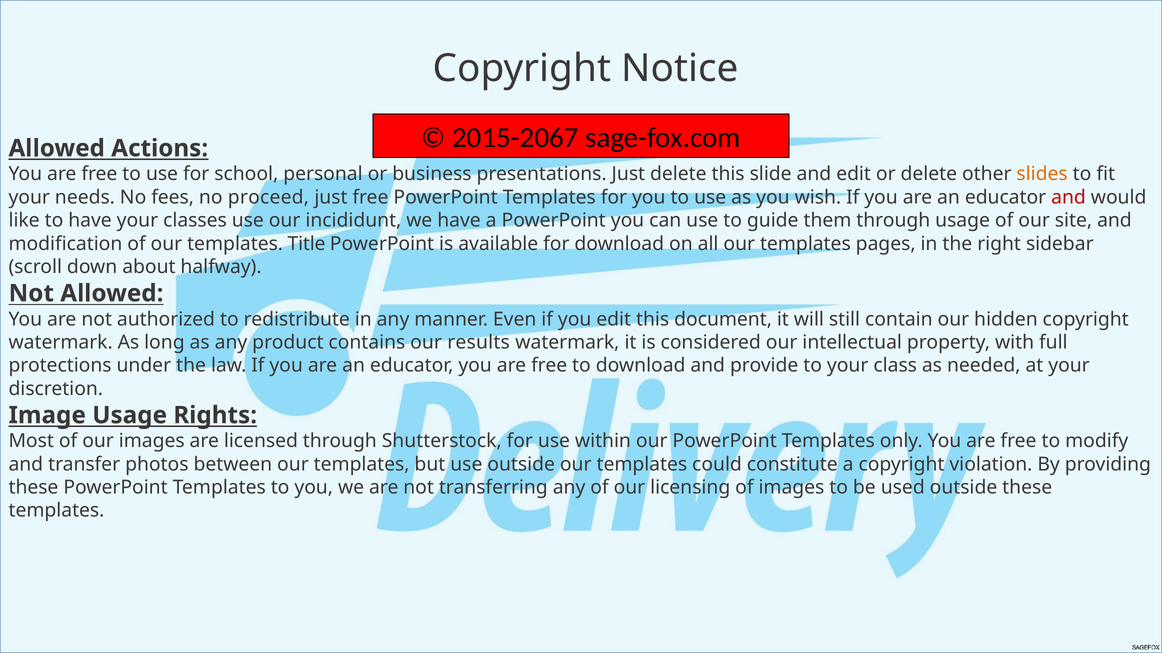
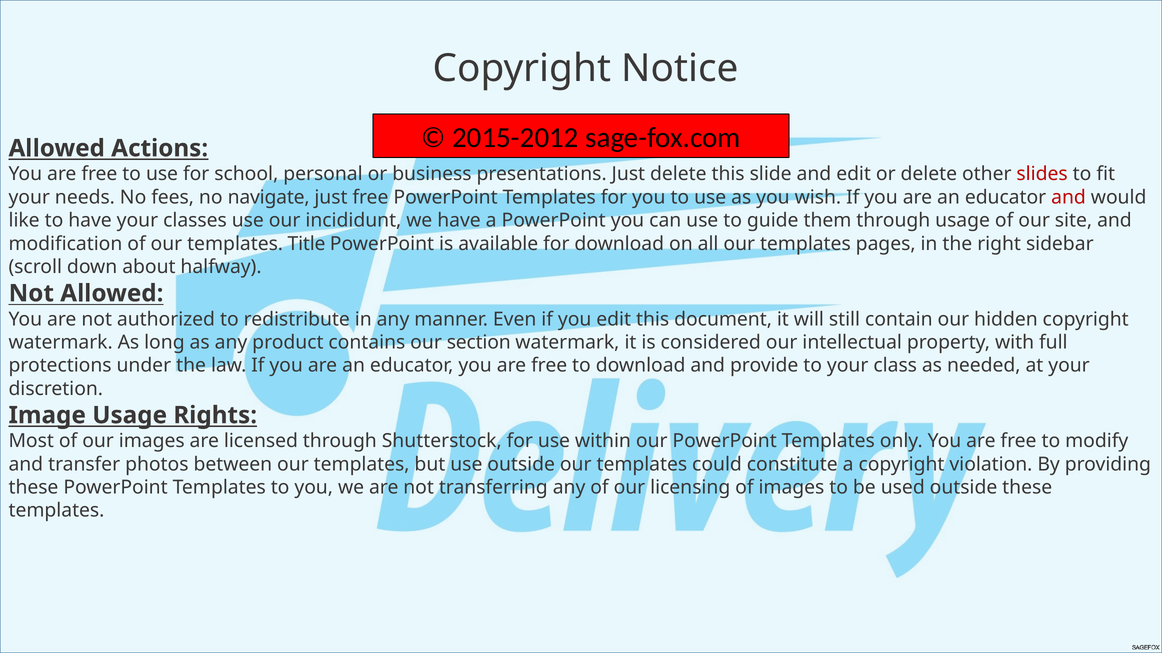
2015-2067: 2015-2067 -> 2015-2012
slides colour: orange -> red
proceed: proceed -> navigate
results: results -> section
